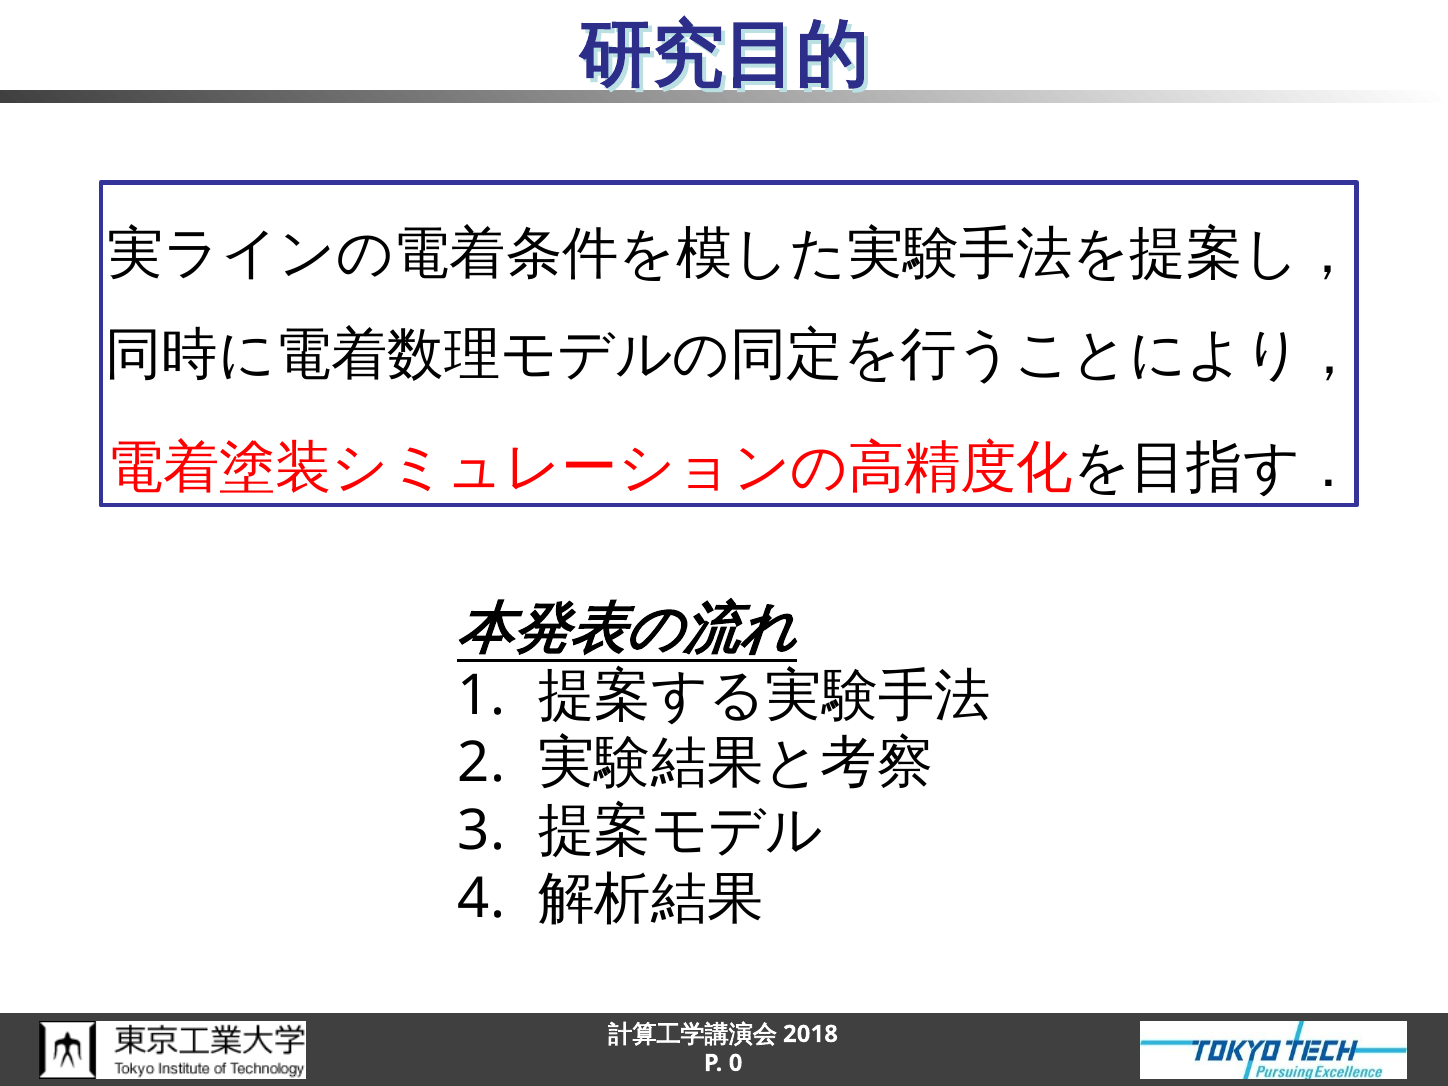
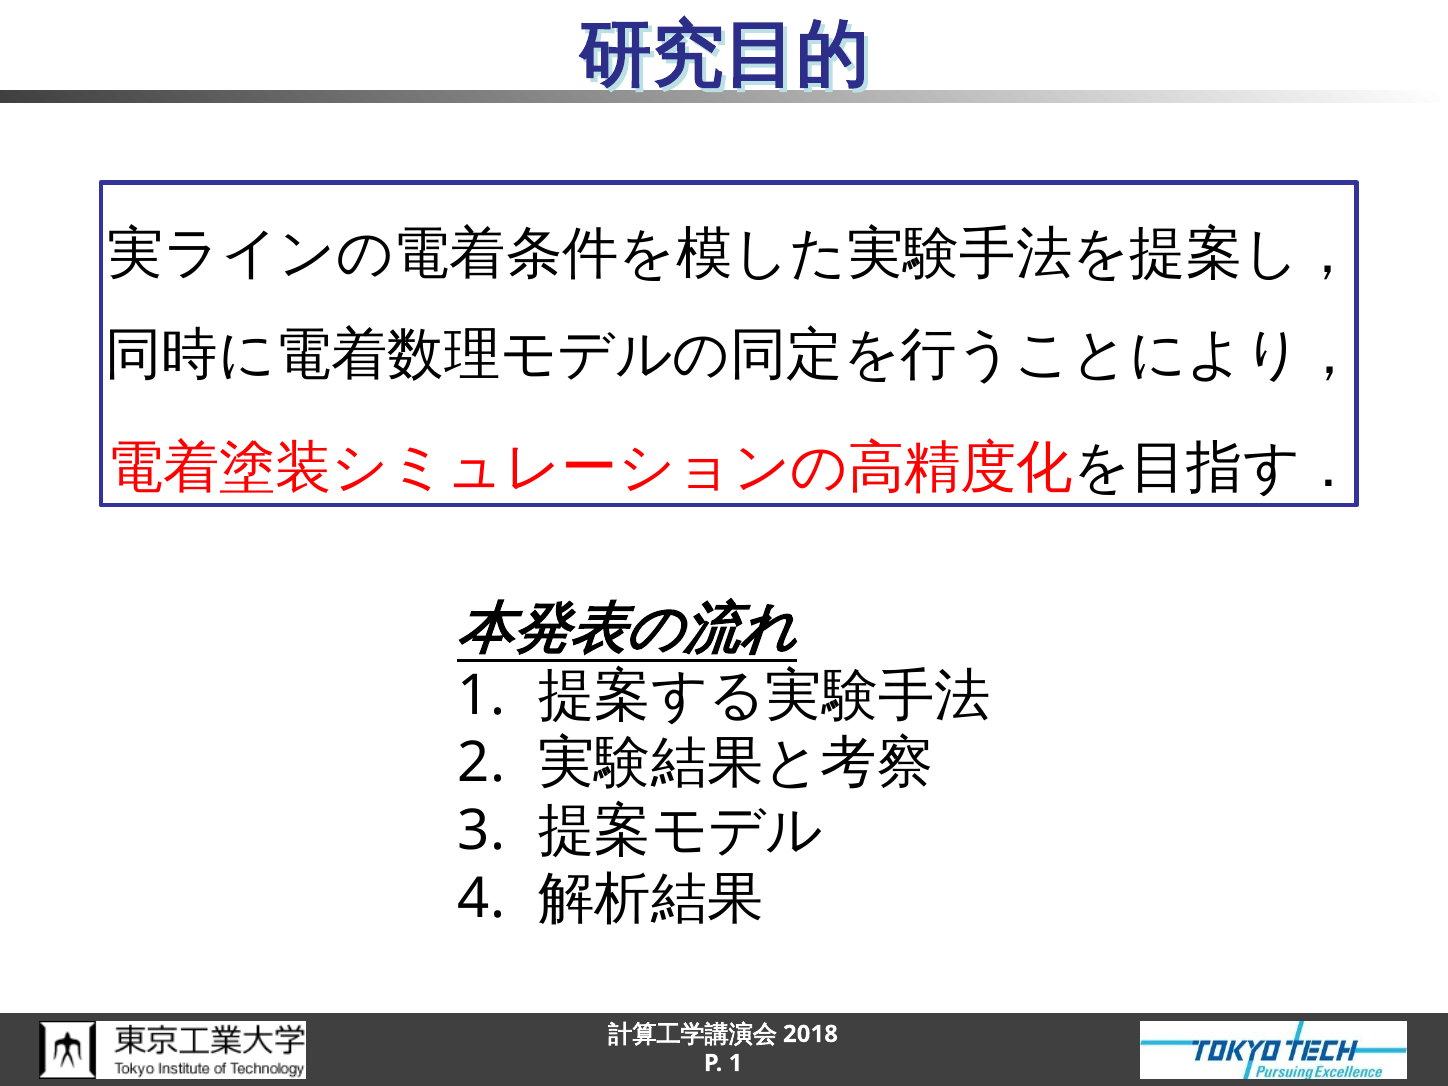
P 0: 0 -> 1
